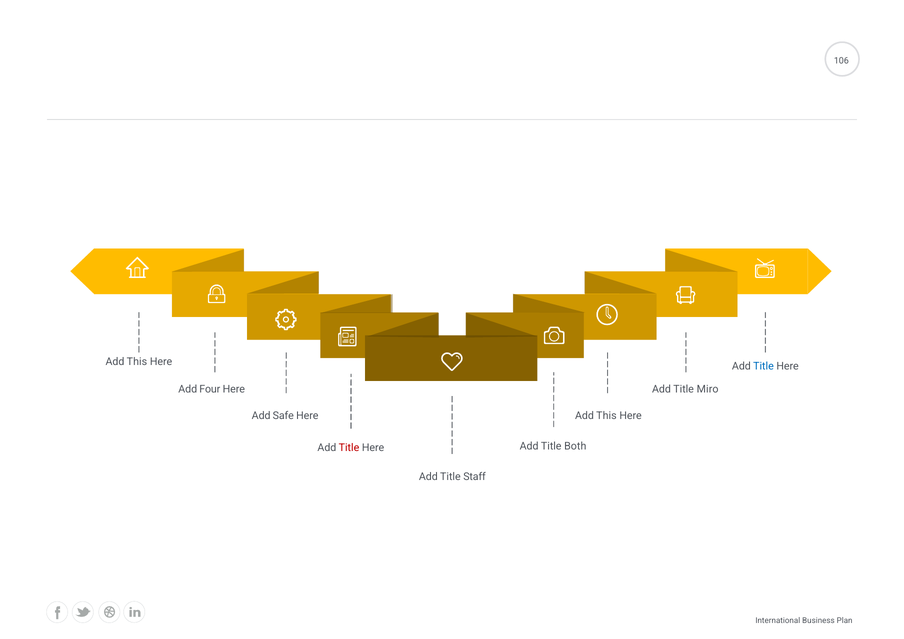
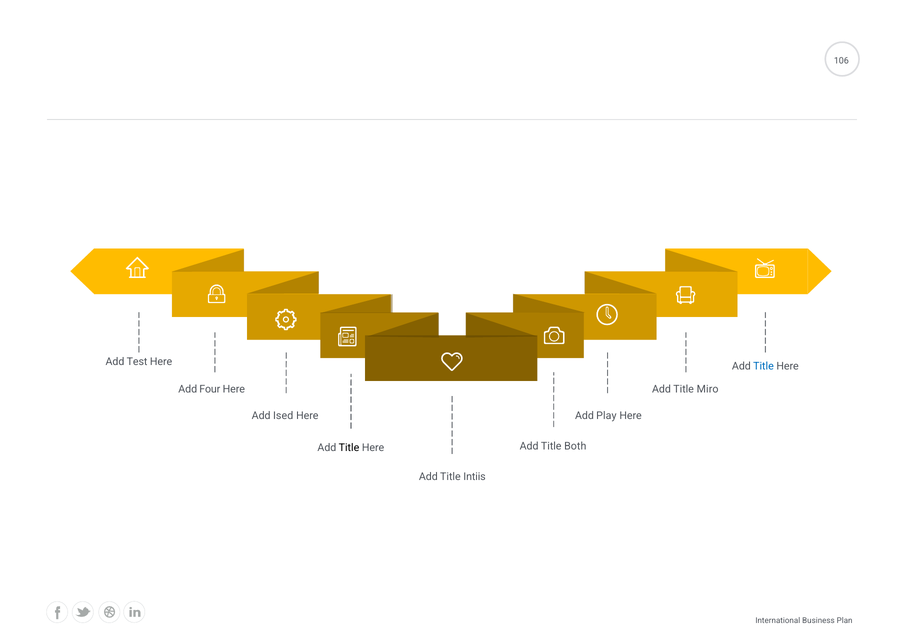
This at (137, 362): This -> Test
Safe: Safe -> Ised
This at (606, 416): This -> Play
Title at (349, 448) colour: red -> black
Staff: Staff -> Intiis
